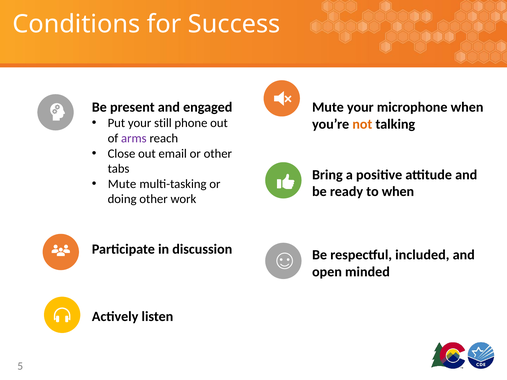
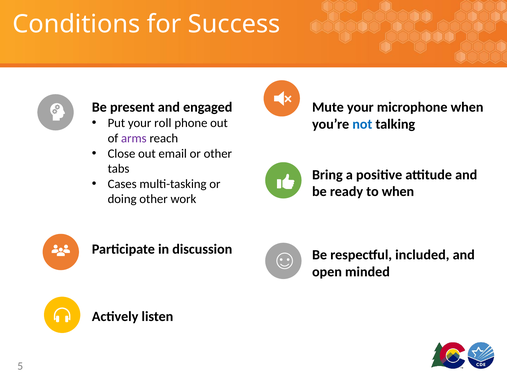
still: still -> roll
not colour: orange -> blue
Mute at (122, 184): Mute -> Cases
